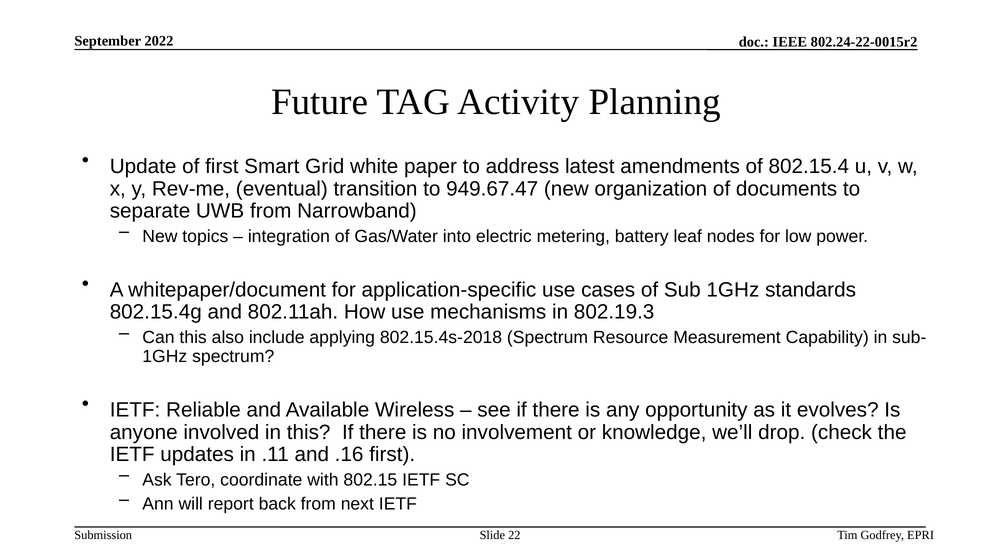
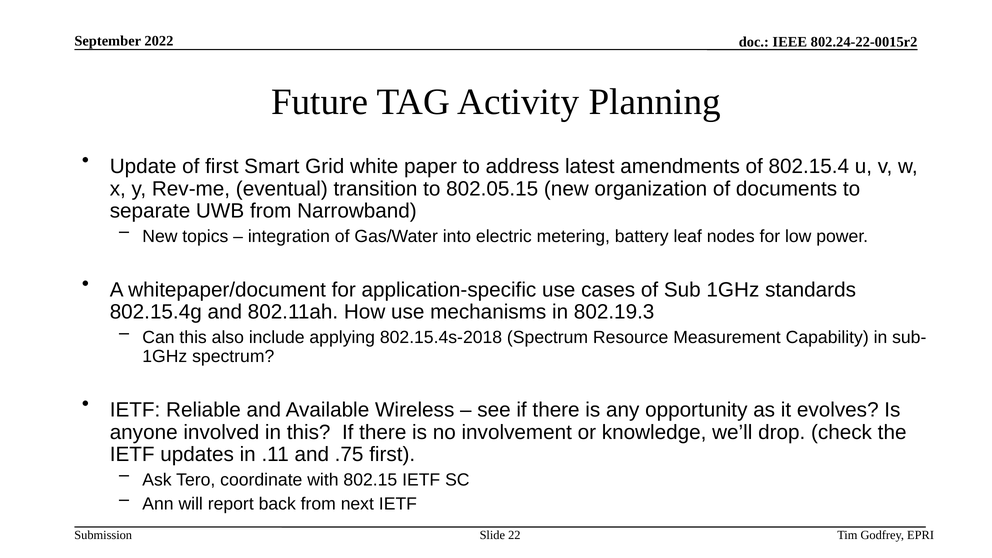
949.67.47: 949.67.47 -> 802.05.15
.16: .16 -> .75
